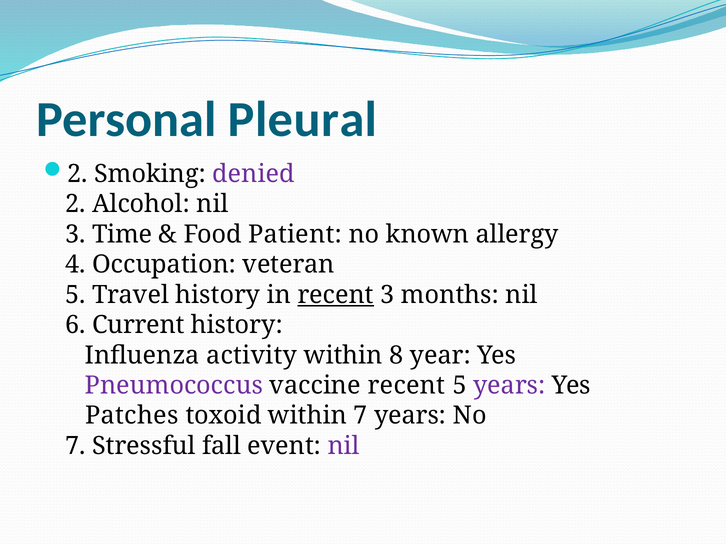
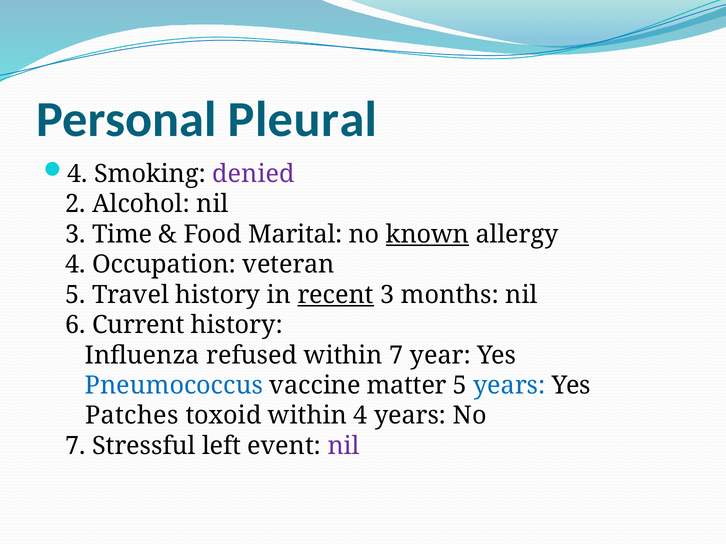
2 at (78, 174): 2 -> 4
Patient: Patient -> Marital
known underline: none -> present
activity: activity -> refused
within 8: 8 -> 7
Pneumococcus colour: purple -> blue
vaccine recent: recent -> matter
years at (509, 386) colour: purple -> blue
within 7: 7 -> 4
fall: fall -> left
